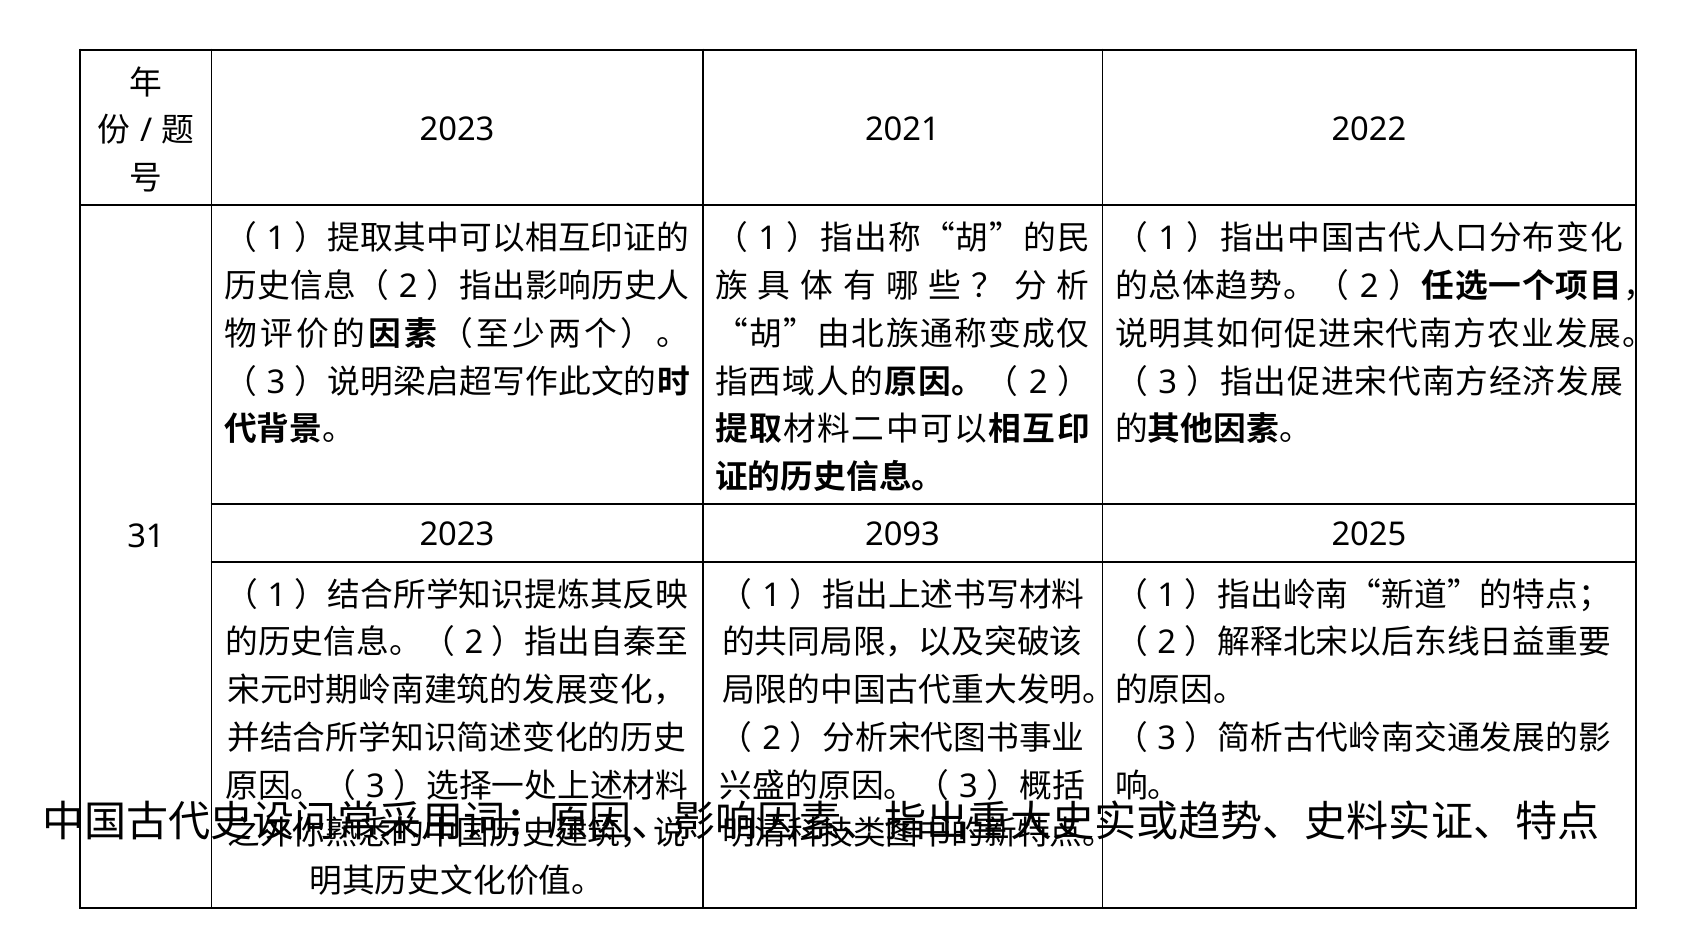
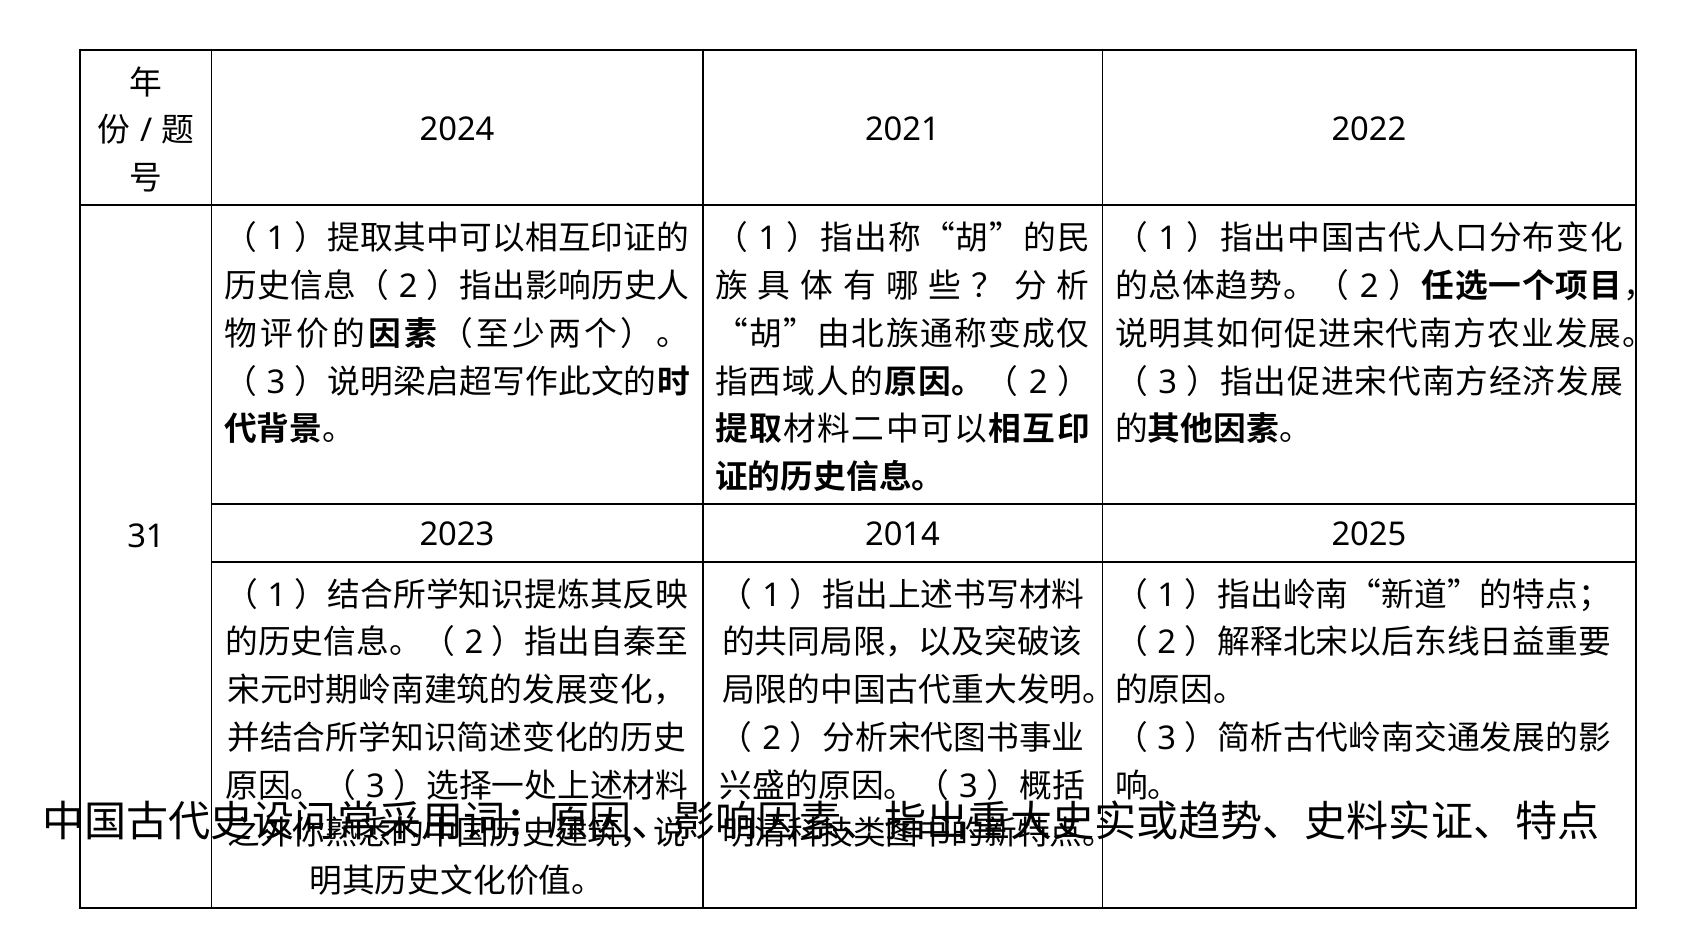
2023 at (457, 129): 2023 -> 2024
2093: 2093 -> 2014
